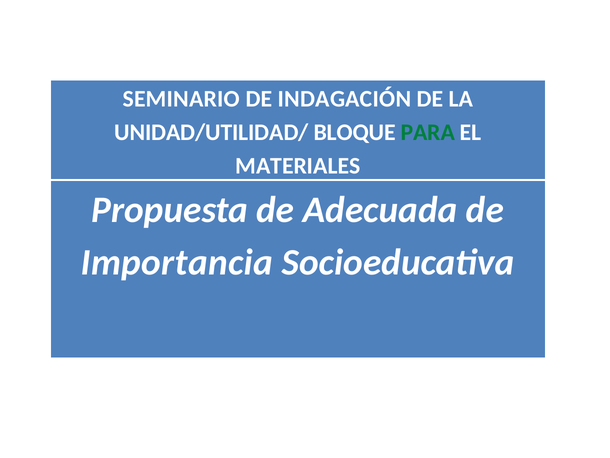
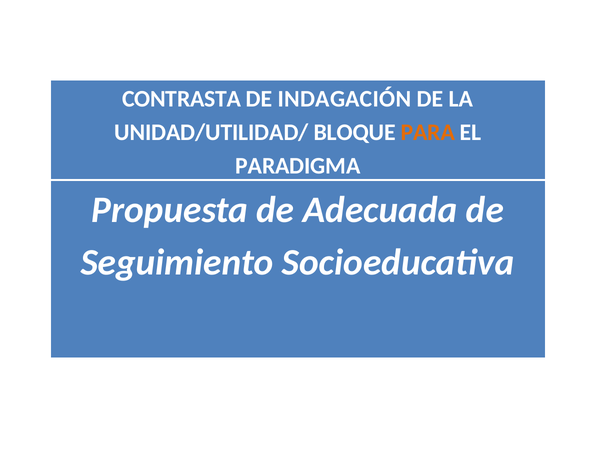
SEMINARIO: SEMINARIO -> CONTRASTA
PARA colour: green -> orange
MATERIALES: MATERIALES -> PARADIGMA
Importancia: Importancia -> Seguimiento
